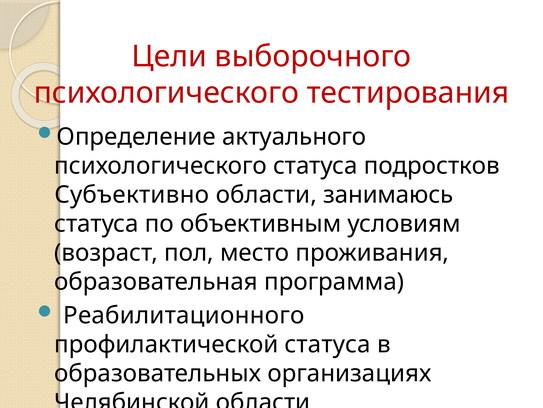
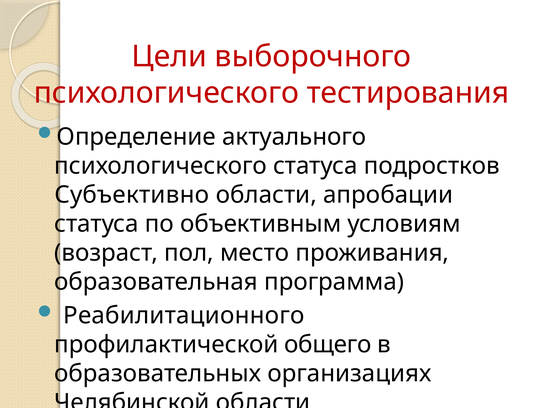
занимаюсь: занимаюсь -> апробации
профилактической статуса: статуса -> общего
